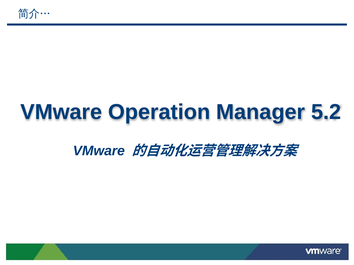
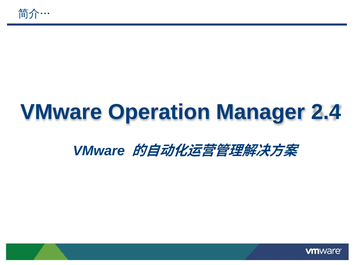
5.2: 5.2 -> 2.4
